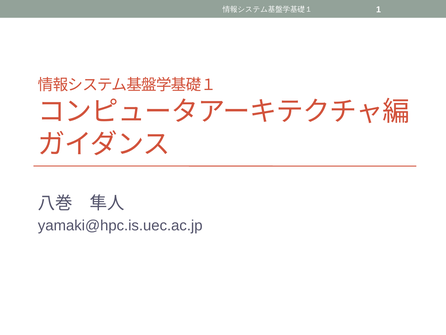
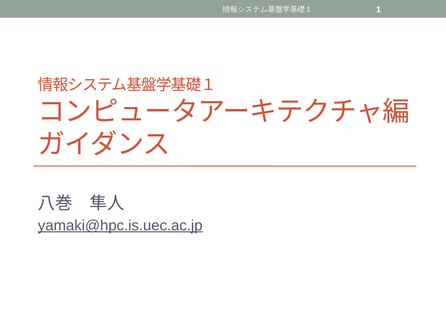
yamaki@hpc.is.uec.ac.jp underline: none -> present
